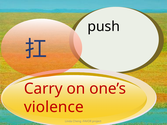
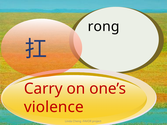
push: push -> rong
